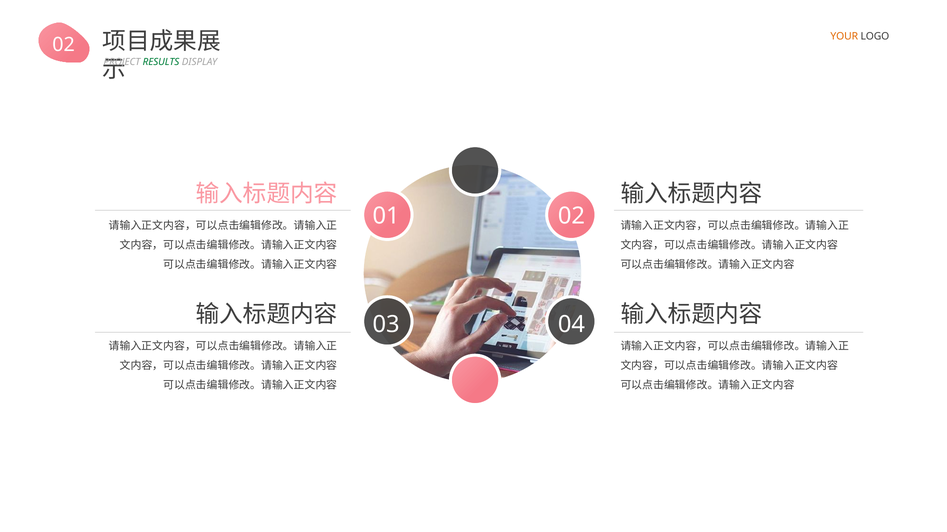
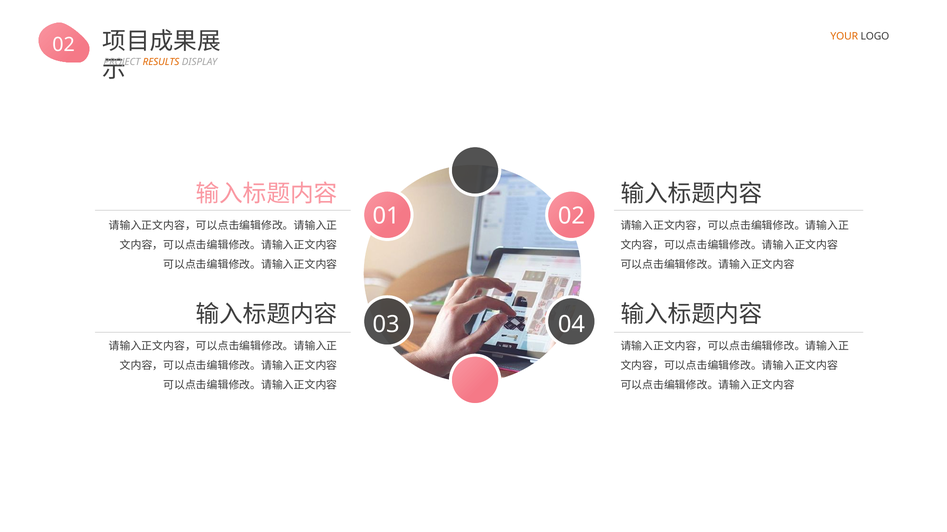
RESULTS colour: green -> orange
